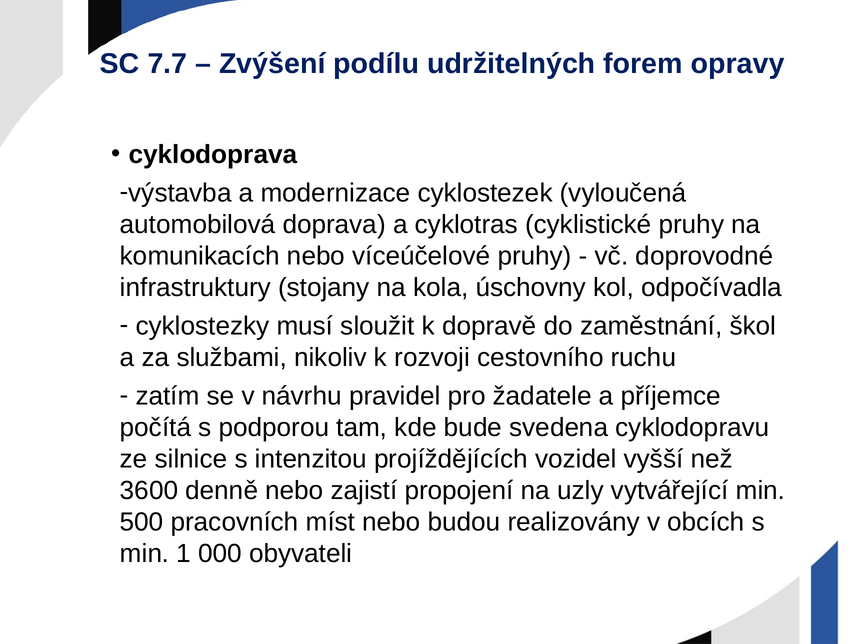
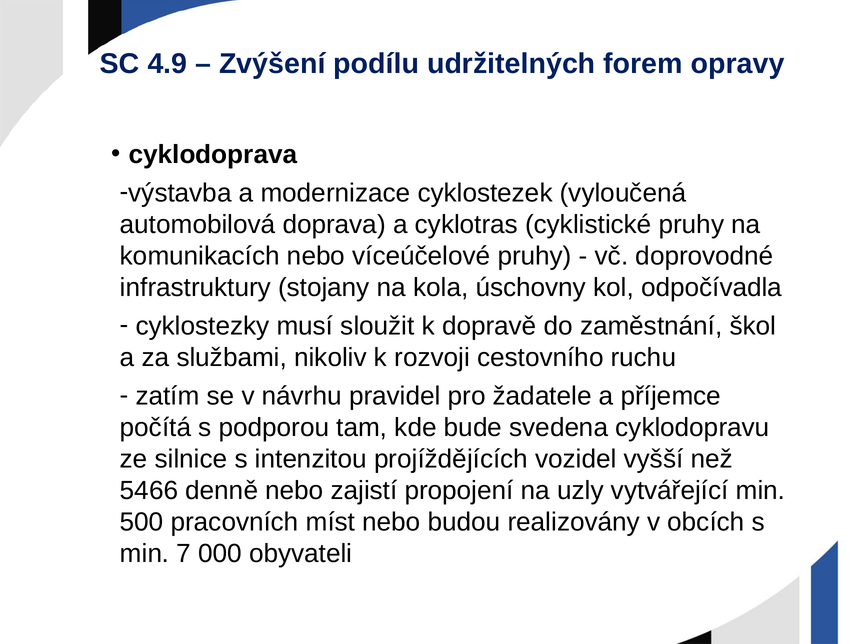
7.7: 7.7 -> 4.9
3600: 3600 -> 5466
1: 1 -> 7
